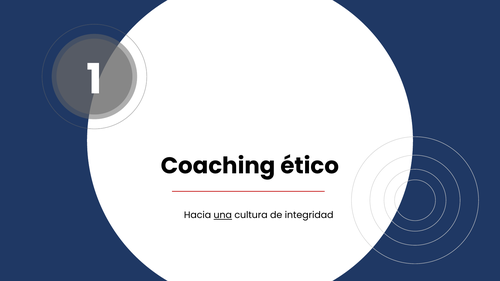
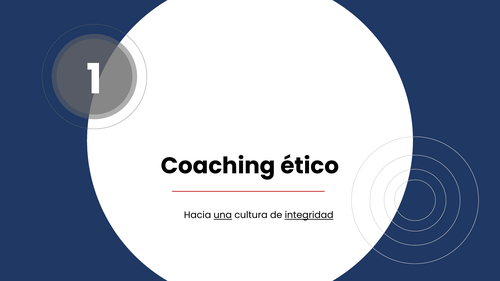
integridad underline: none -> present
